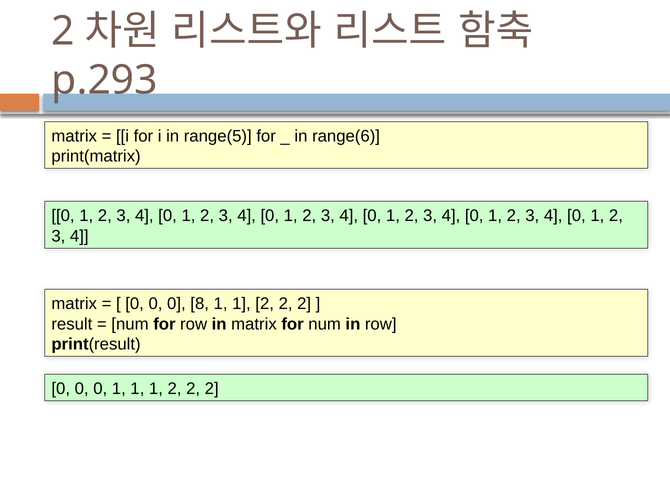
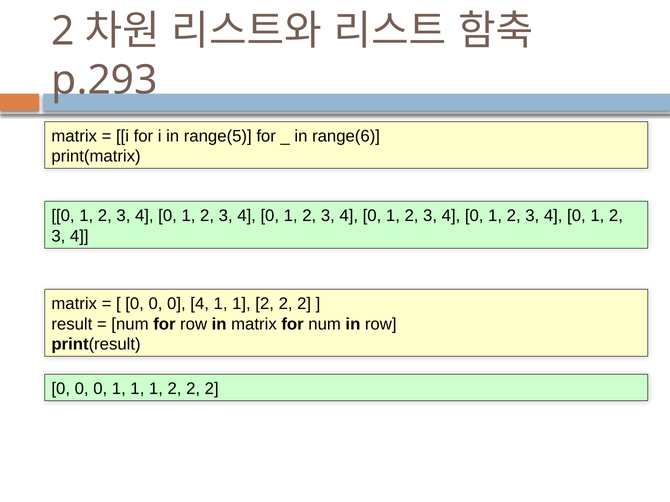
0 8: 8 -> 4
